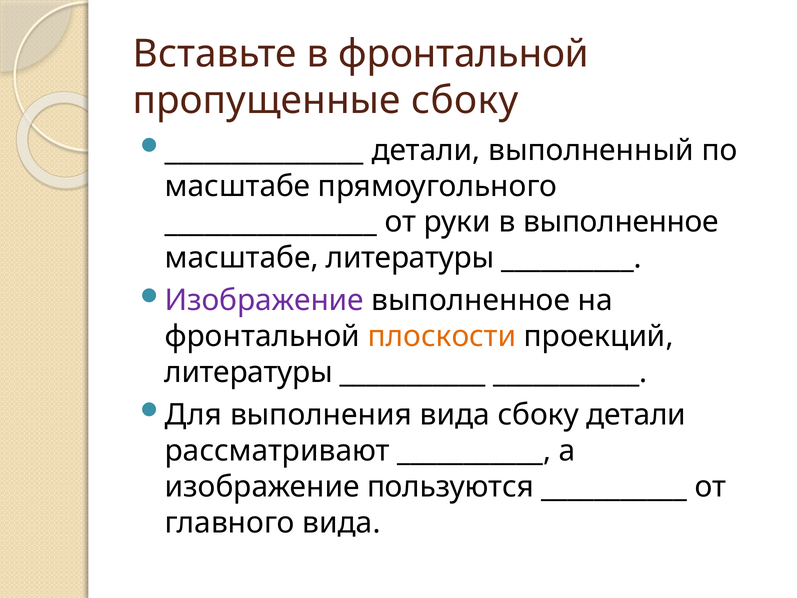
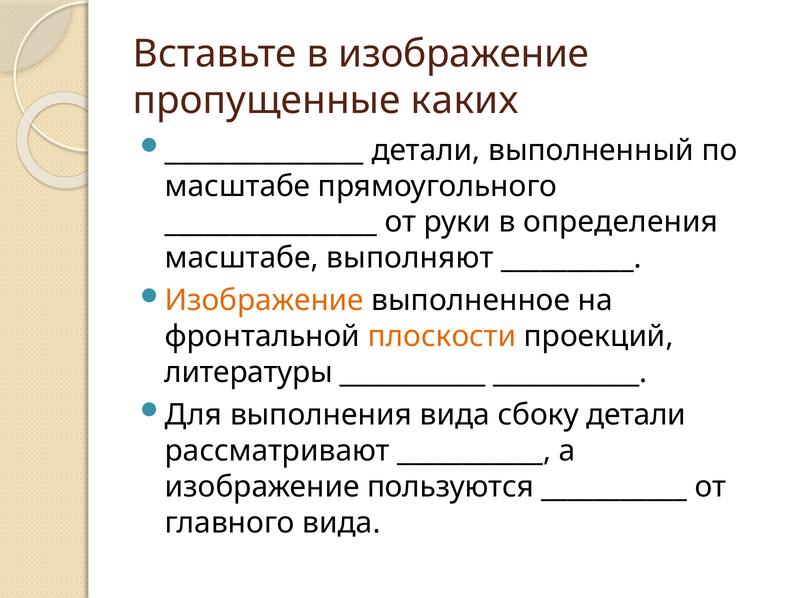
в фронтальной: фронтальной -> изображение
пропущенные сбоку: сбоку -> каких
в выполненное: выполненное -> определения
масштабе литературы: литературы -> выполняют
Изображение at (264, 300) colour: purple -> orange
